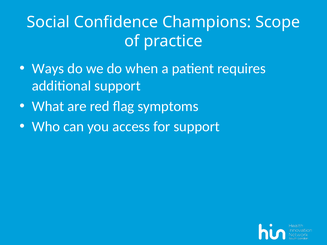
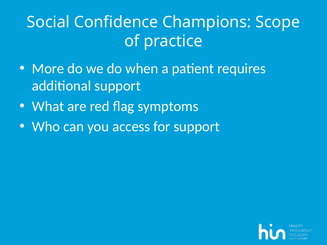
Ways: Ways -> More
